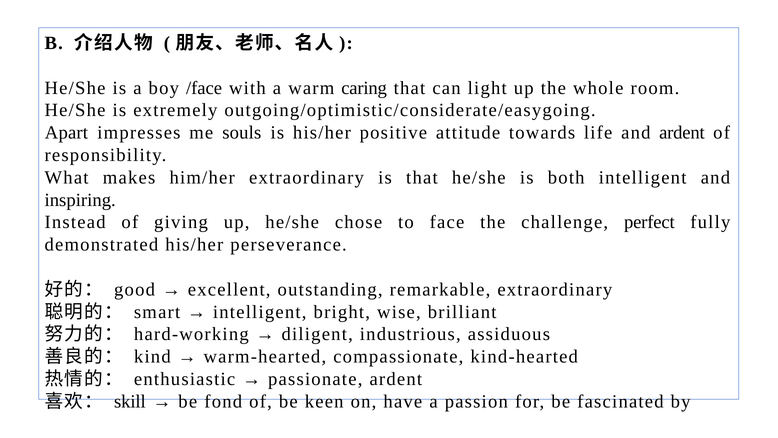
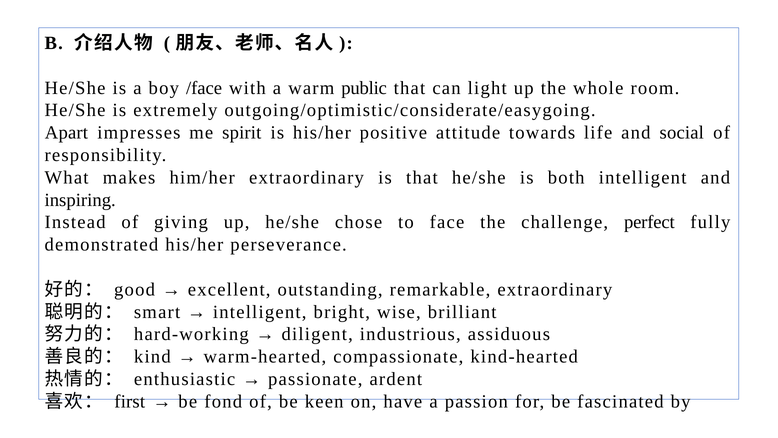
caring: caring -> public
souls: souls -> spirit
and ardent: ardent -> social
skill: skill -> first
